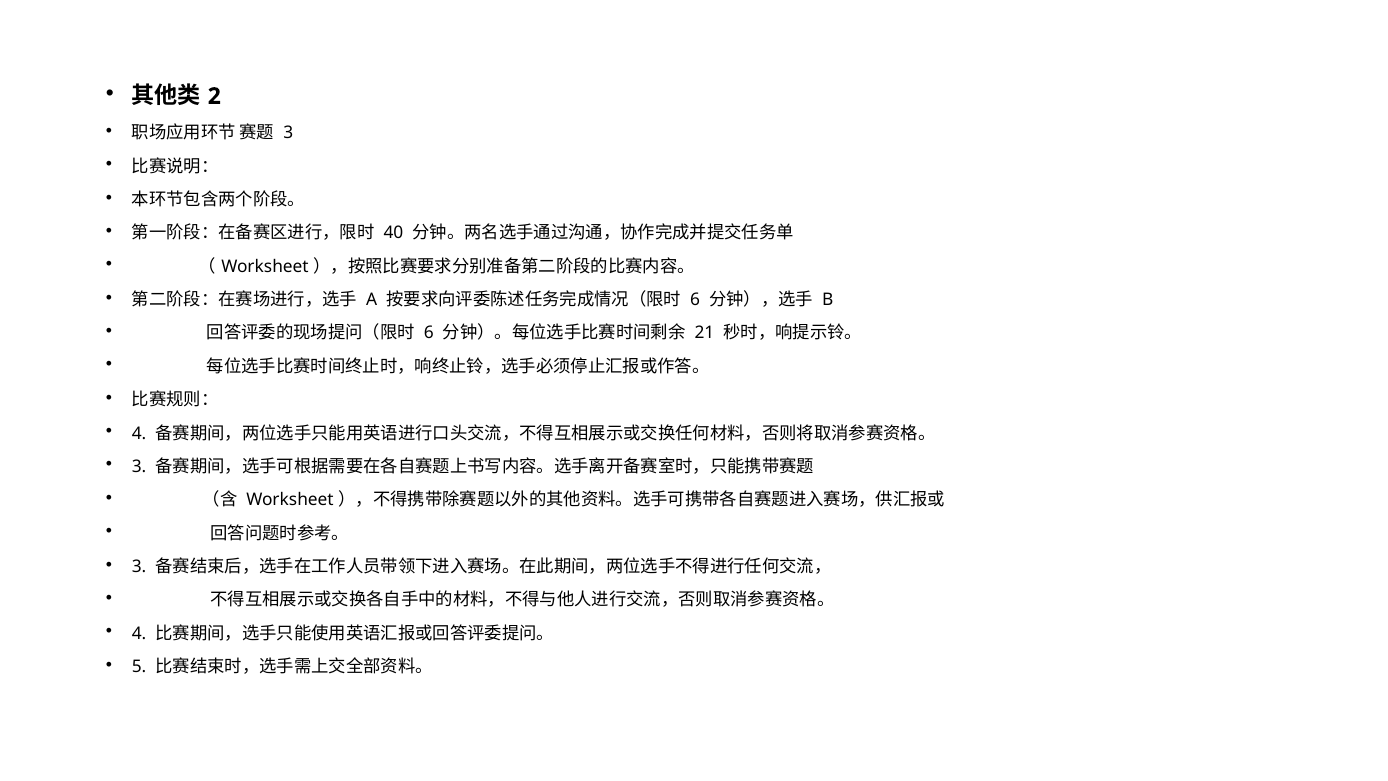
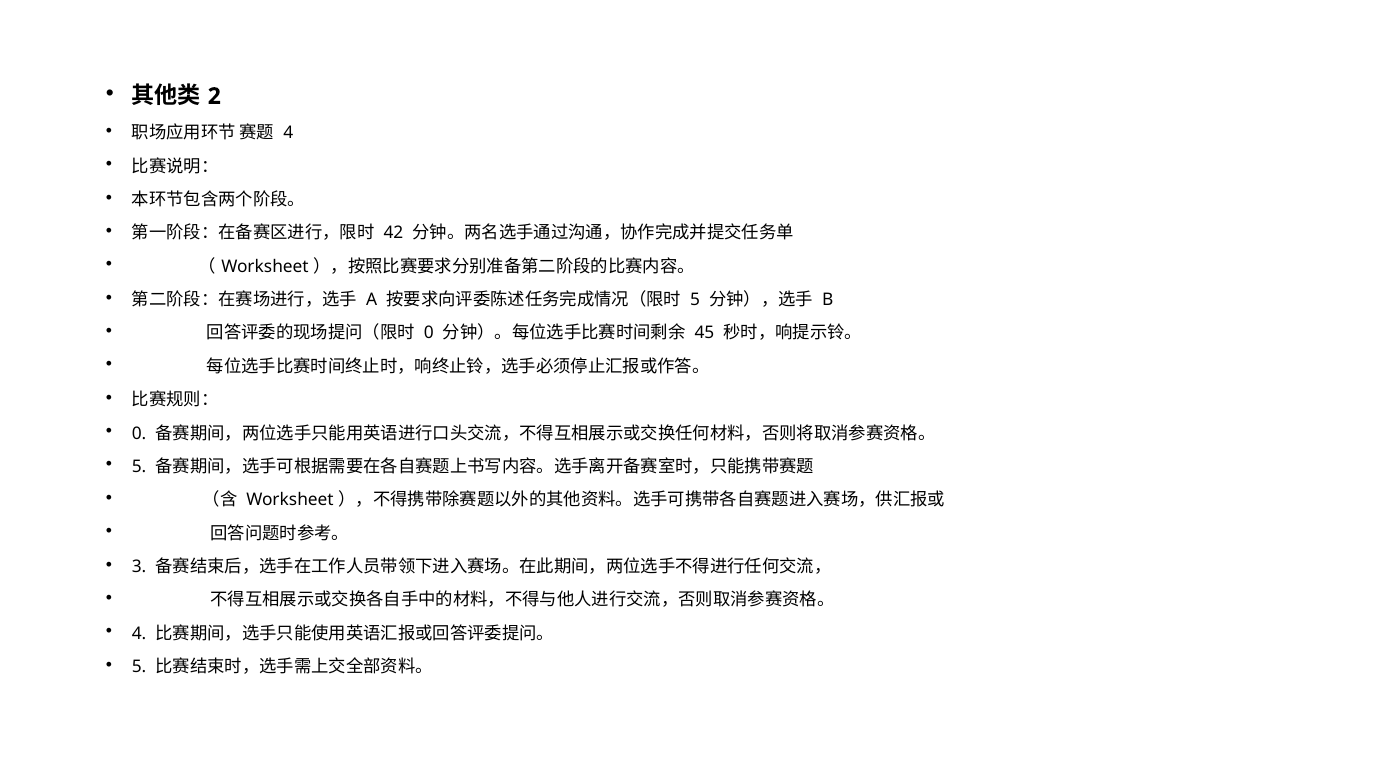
3 at (288, 133): 3 -> 4
40: 40 -> 42
6 at (695, 300): 6 -> 5
6 at (429, 333): 6 -> 0
21: 21 -> 45
4 at (139, 433): 4 -> 0
3 at (139, 466): 3 -> 5
